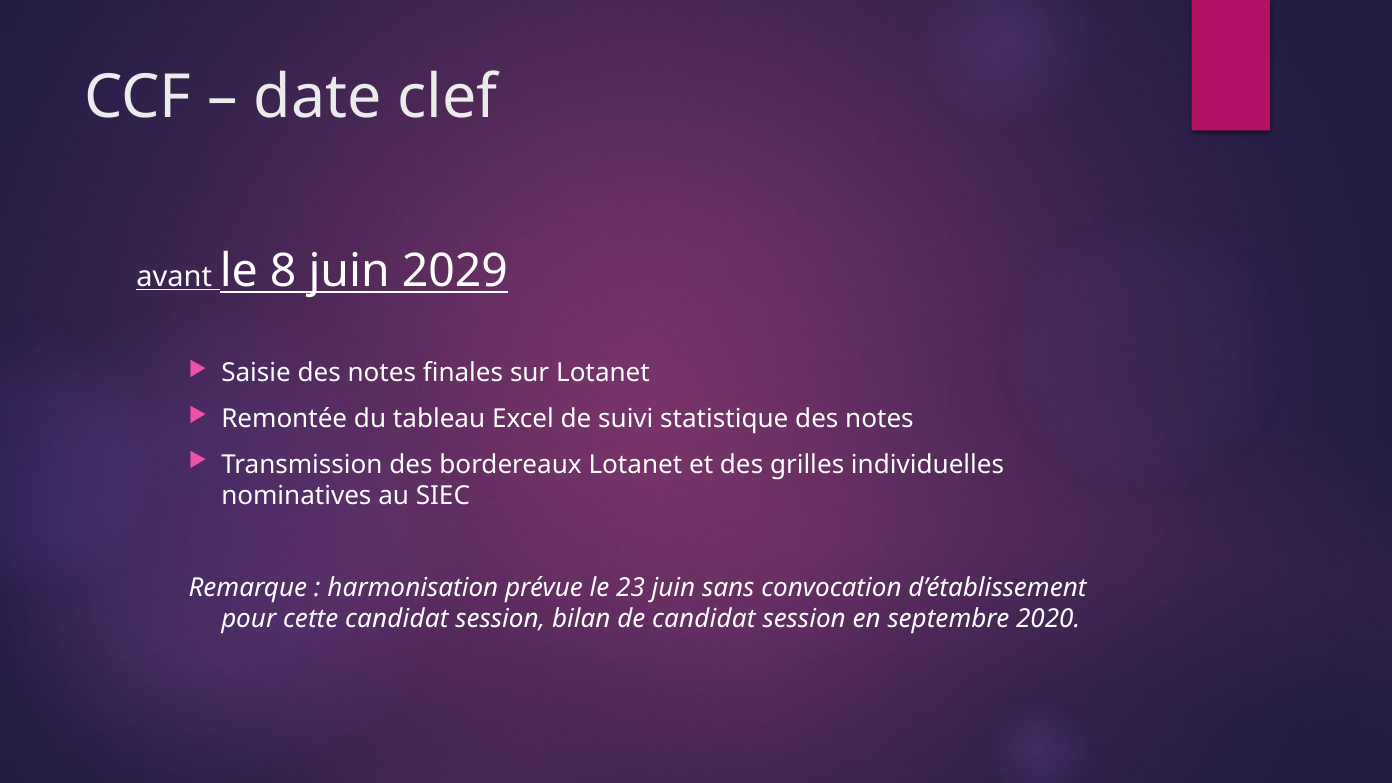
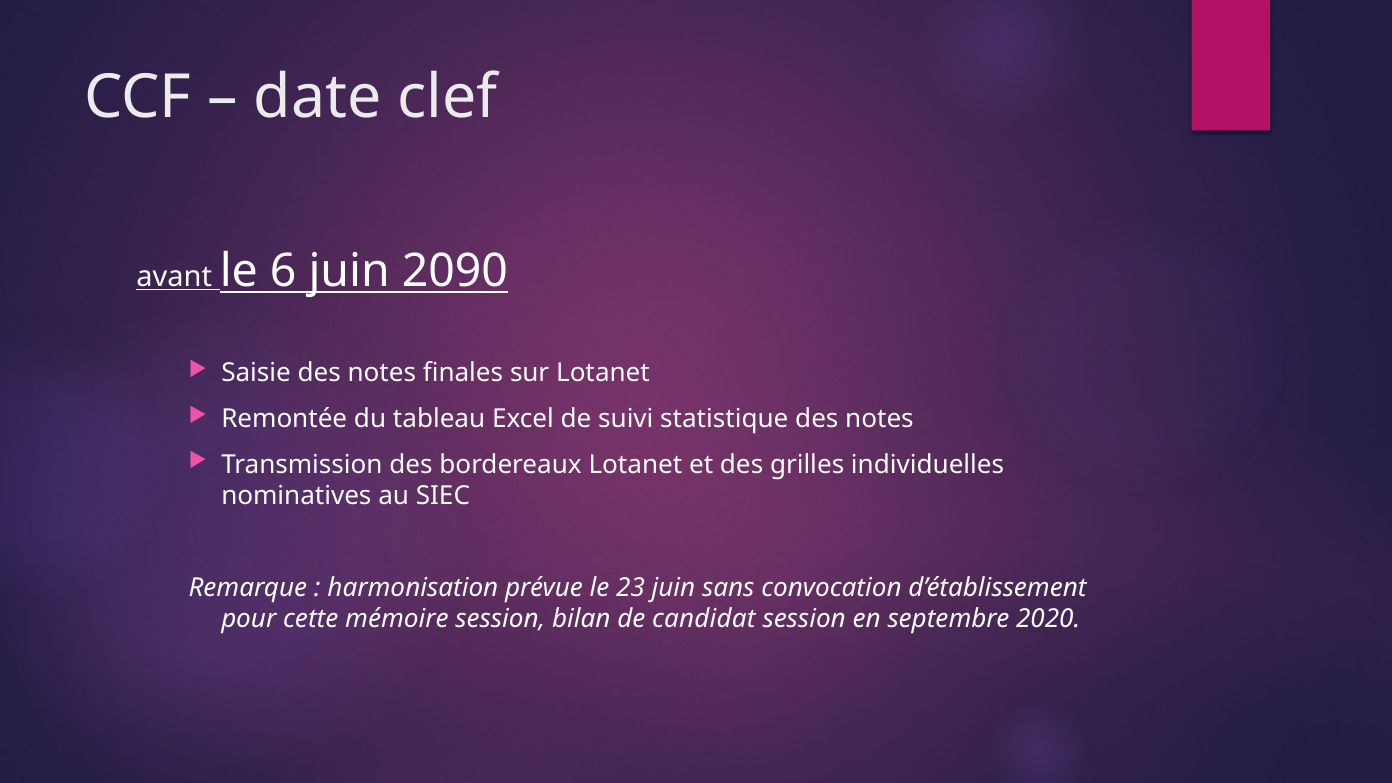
8: 8 -> 6
2029: 2029 -> 2090
cette candidat: candidat -> mémoire
